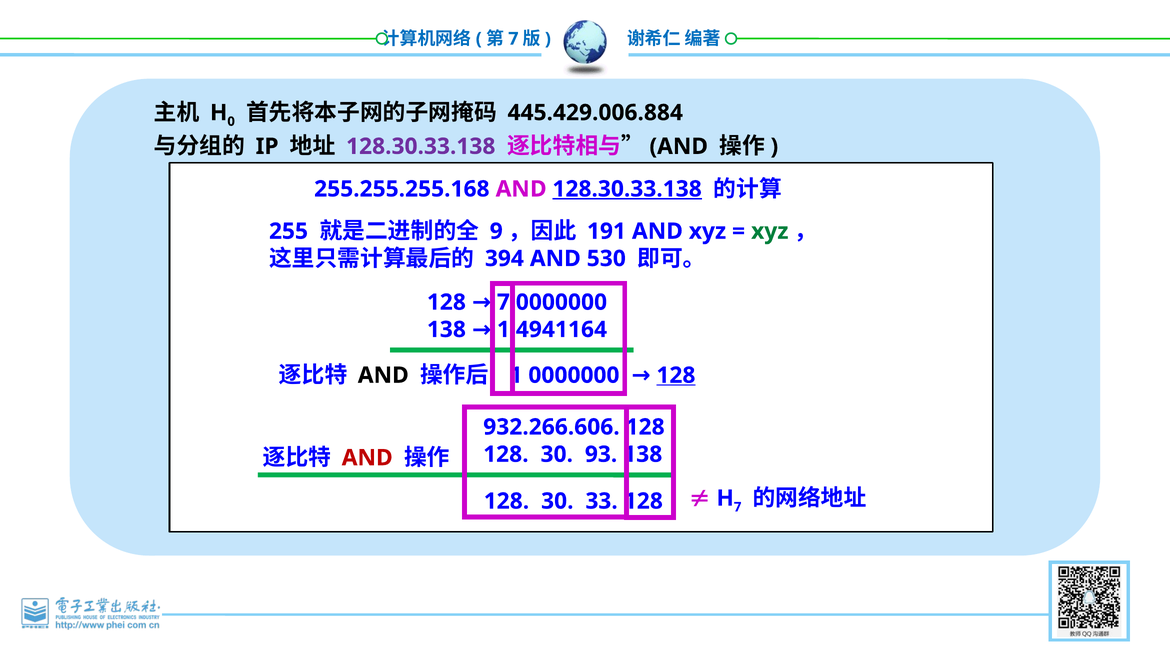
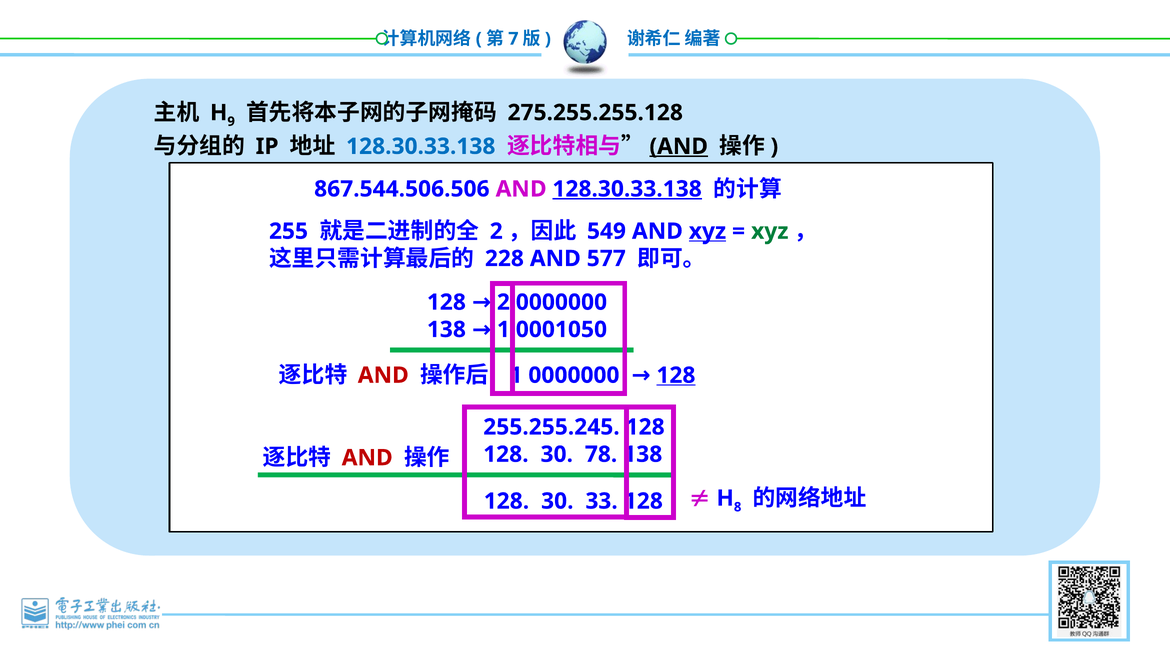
0: 0 -> 9
445.429.006.884: 445.429.006.884 -> 275.255.255.128
128.30.33.138 at (421, 146) colour: purple -> blue
AND at (679, 146) underline: none -> present
255.255.255.168: 255.255.255.168 -> 867.544.506.506
9 at (496, 231): 9 -> 2
191: 191 -> 549
xyz at (707, 231) underline: none -> present
394: 394 -> 228
530: 530 -> 577
128 7: 7 -> 2
4941164: 4941164 -> 0001050
AND at (383, 375) colour: black -> red
932.266.606: 932.266.606 -> 255.255.245
93: 93 -> 78
7 at (738, 507): 7 -> 8
